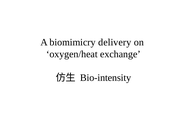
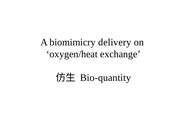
Bio-intensity: Bio-intensity -> Bio-quantity
